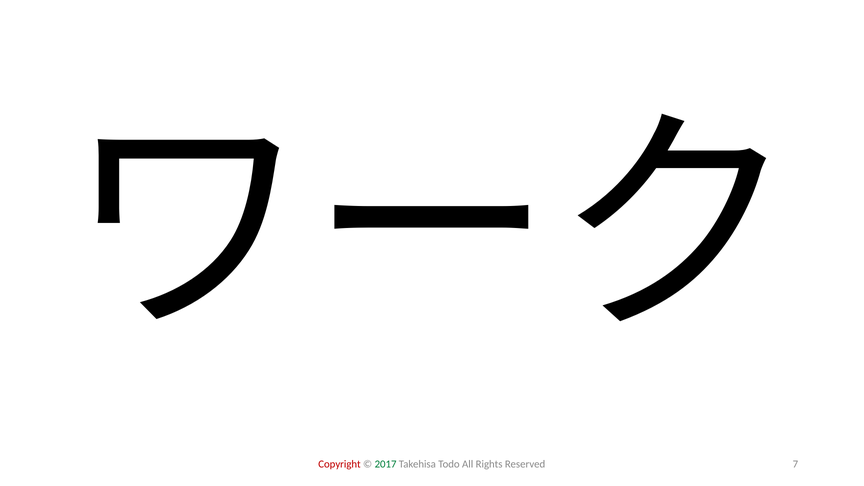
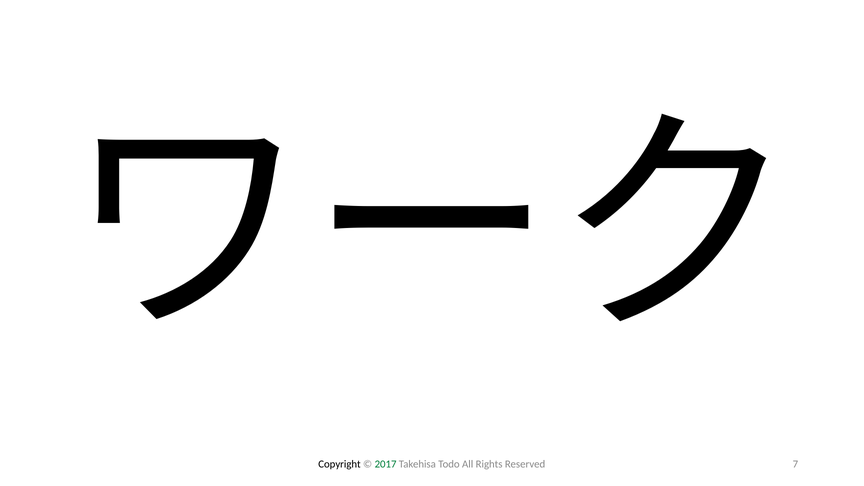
Copyright colour: red -> black
